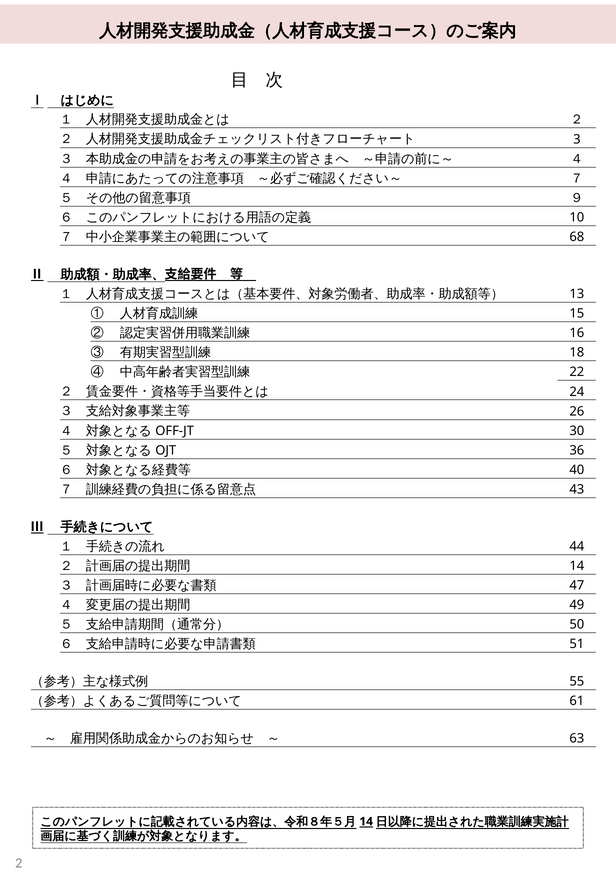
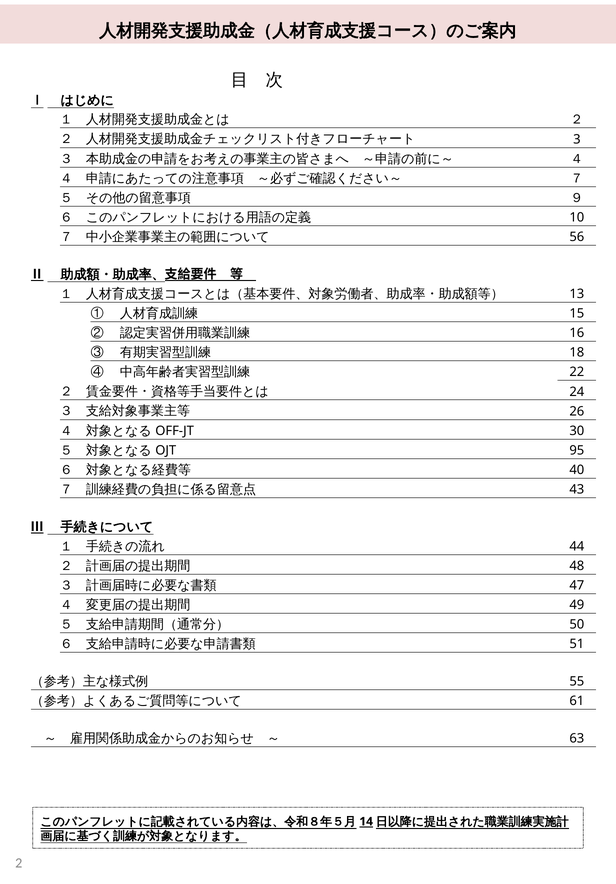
68: 68 -> 56
36: 36 -> 95
14 at (577, 566): 14 -> 48
